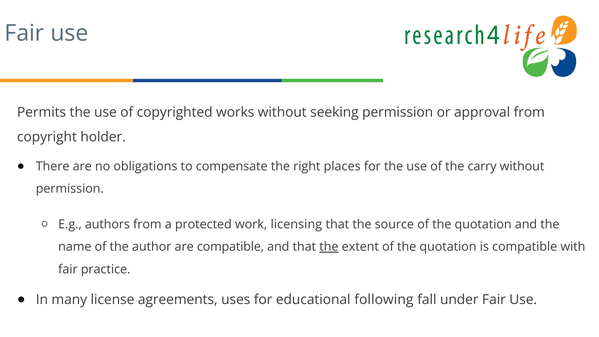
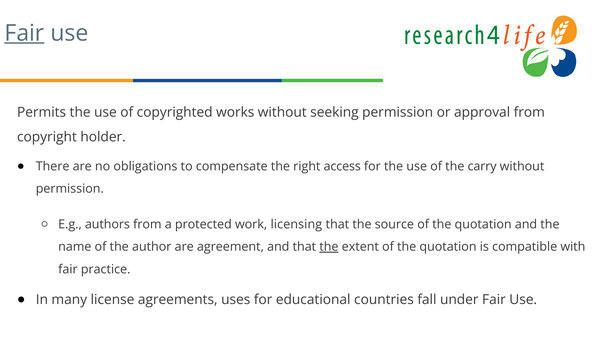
Fair at (24, 33) underline: none -> present
places: places -> access
are compatible: compatible -> agreement
following: following -> countries
